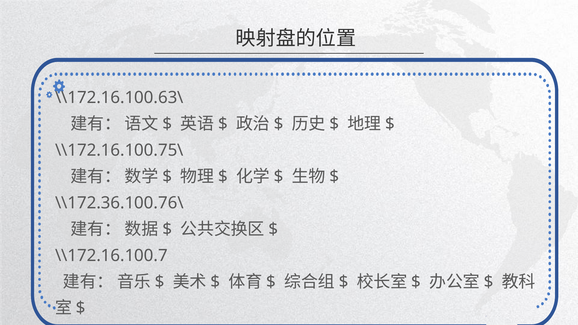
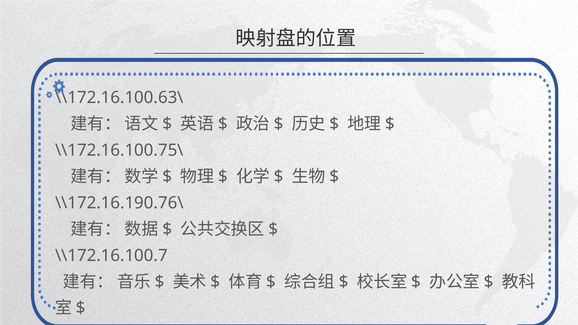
\\172.36.100.76\: \\172.36.100.76\ -> \\172.16.190.76\
